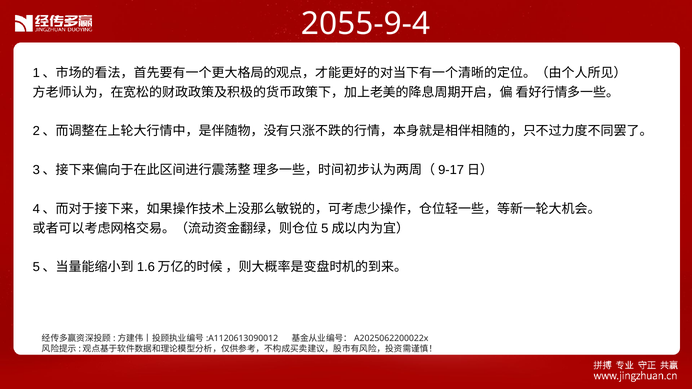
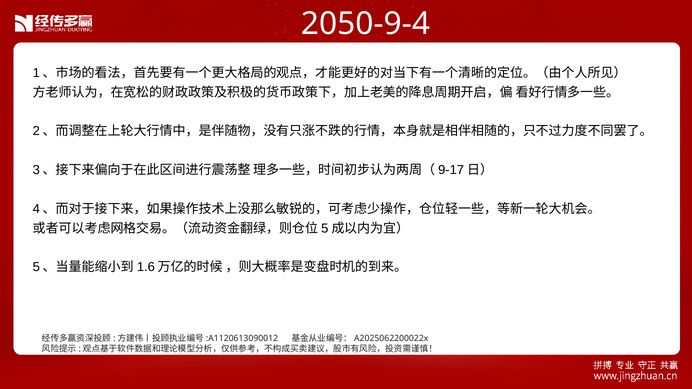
2055-9-4: 2055-9-4 -> 2050-9-4
